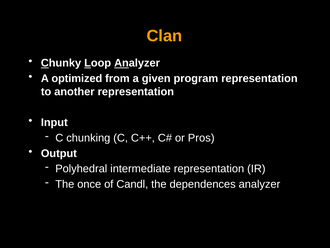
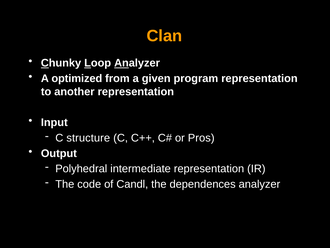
chunking: chunking -> structure
once: once -> code
